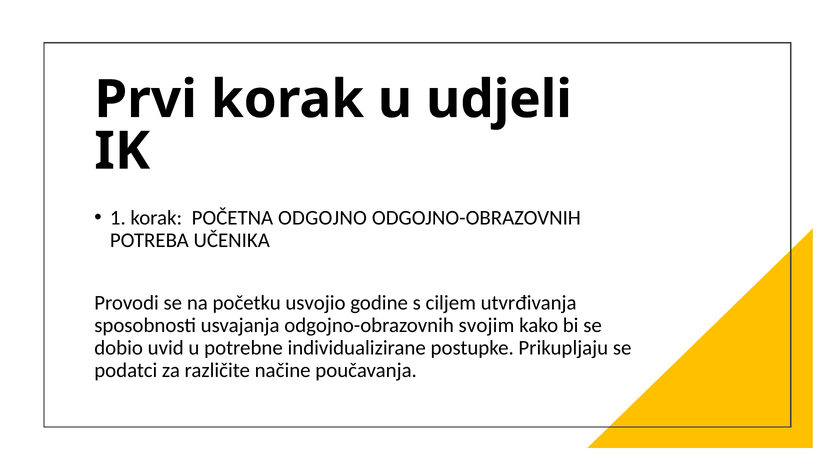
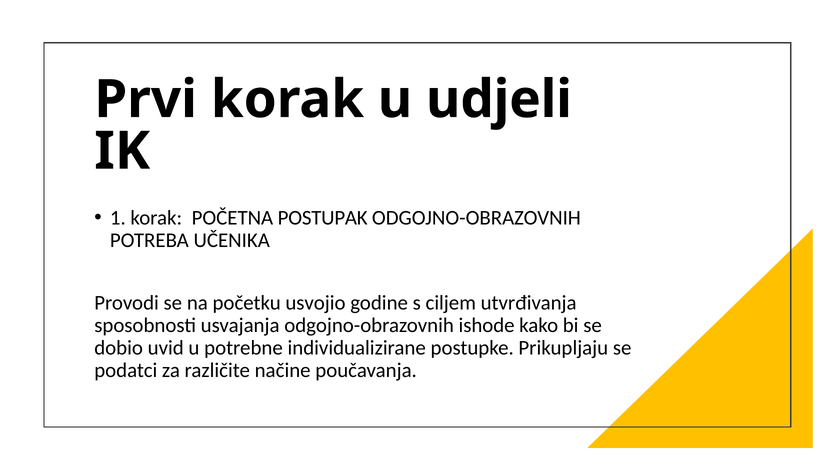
ODGOJNO: ODGOJNO -> POSTUPAK
svojim: svojim -> ishode
